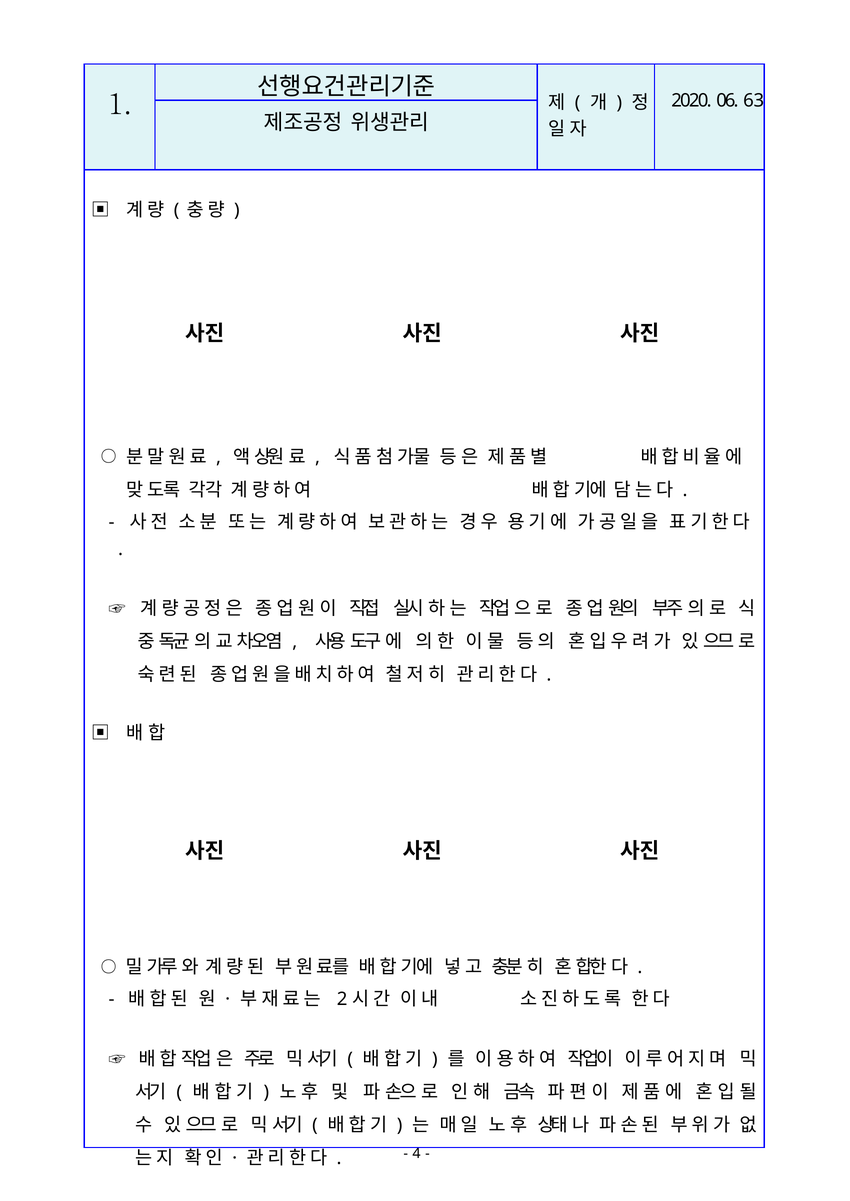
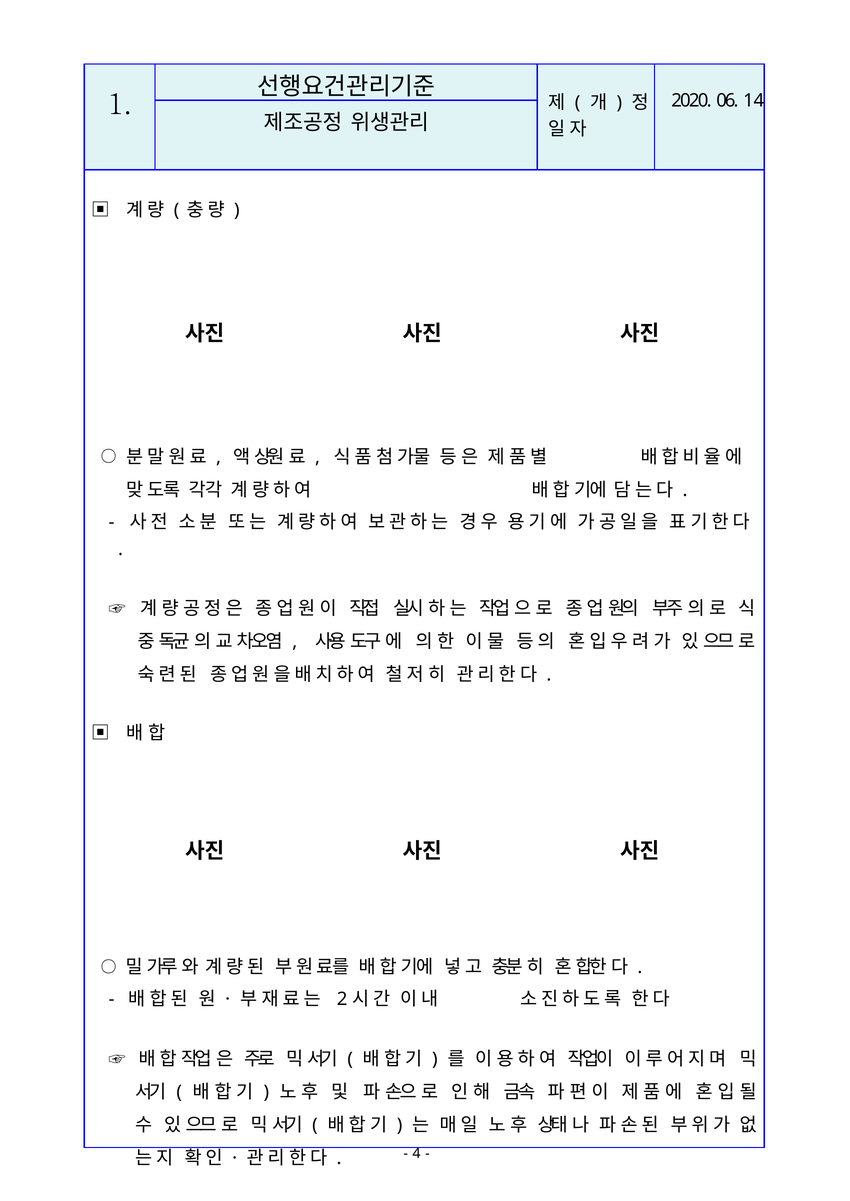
63: 63 -> 14
